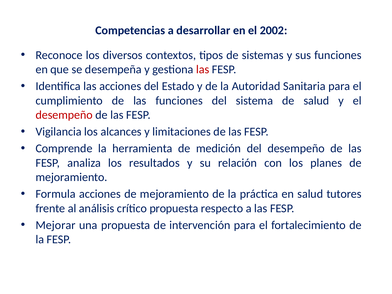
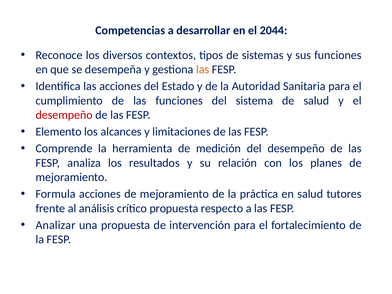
2002: 2002 -> 2044
las at (203, 70) colour: red -> orange
Vigilancia: Vigilancia -> Elemento
Mejorar: Mejorar -> Analizar
